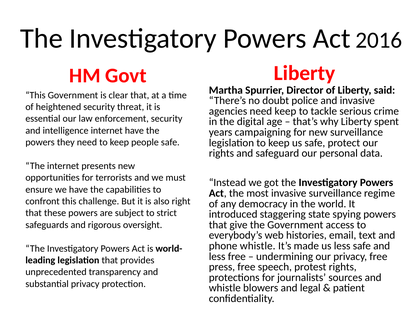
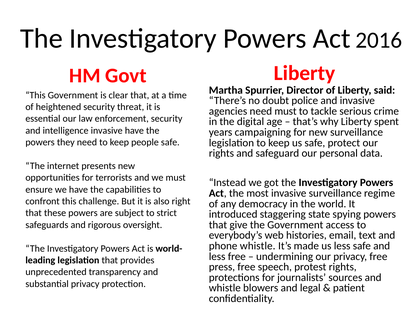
need keep: keep -> must
intelligence internet: internet -> invasive
